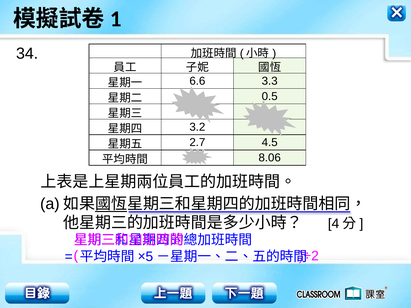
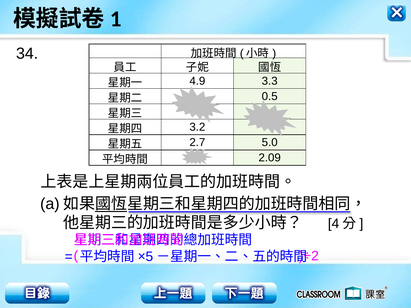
6.6: 6.6 -> 4.9
4.5: 4.5 -> 5.0
8.06: 8.06 -> 2.09
